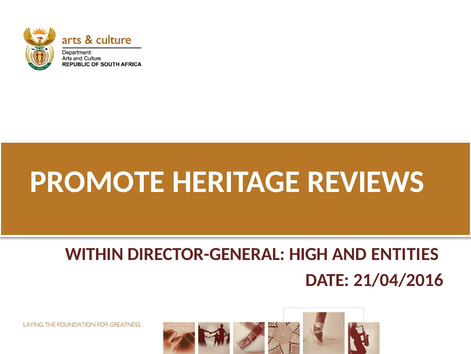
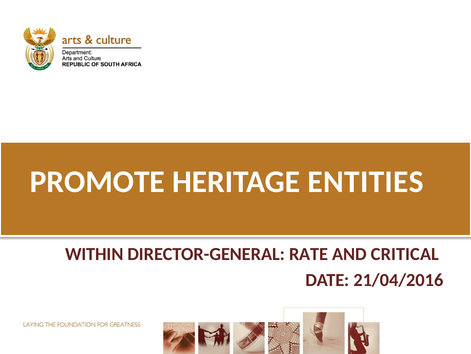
REVIEWS: REVIEWS -> ENTITIES
HIGH: HIGH -> RATE
ENTITIES: ENTITIES -> CRITICAL
